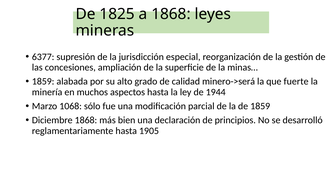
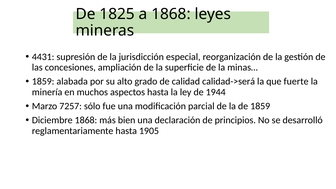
6377: 6377 -> 4431
minero->será: minero->será -> calidad->será
1068: 1068 -> 7257
